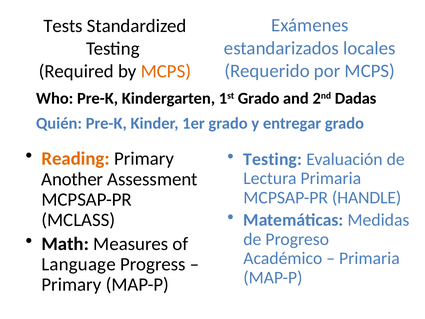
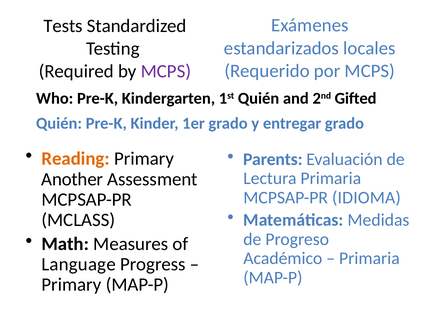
MCPS at (166, 71) colour: orange -> purple
1st Grado: Grado -> Quién
Dadas: Dadas -> Gifted
Testing at (273, 159): Testing -> Parents
HANDLE: HANDLE -> IDIOMA
